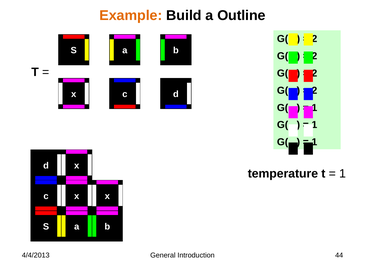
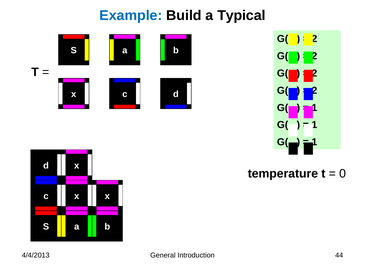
Example colour: orange -> blue
Outline: Outline -> Typical
1 at (343, 174): 1 -> 0
